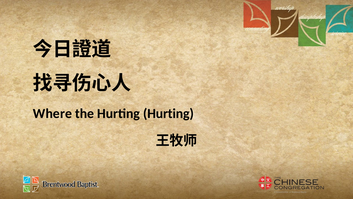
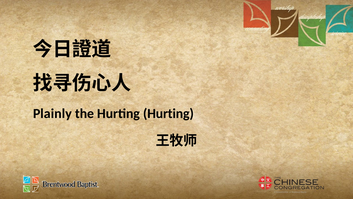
Where: Where -> Plainly
